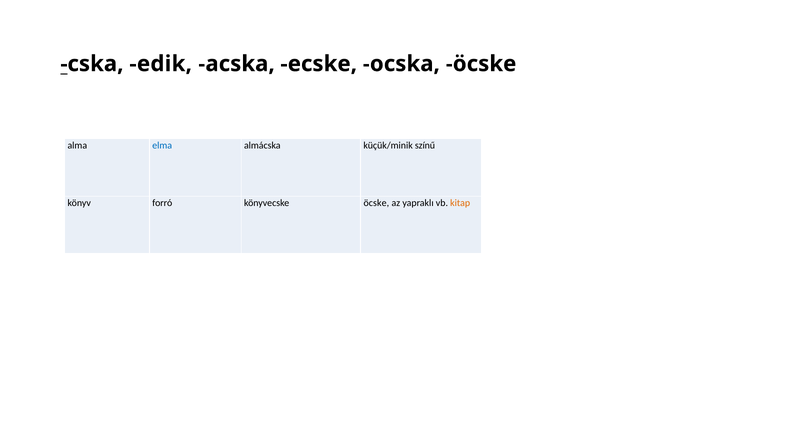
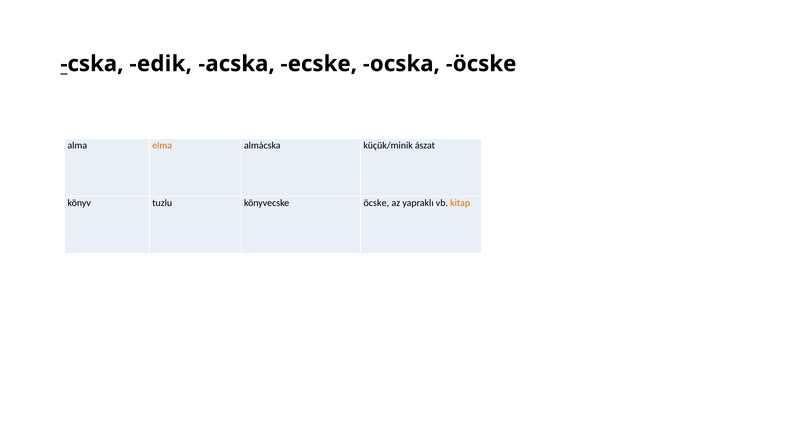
elma colour: blue -> orange
színű: színű -> ászat
forró: forró -> tuzlu
